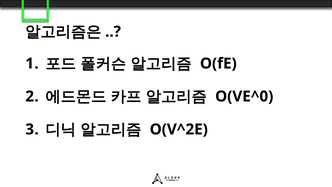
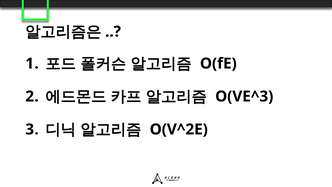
O(VE^0: O(VE^0 -> O(VE^3
